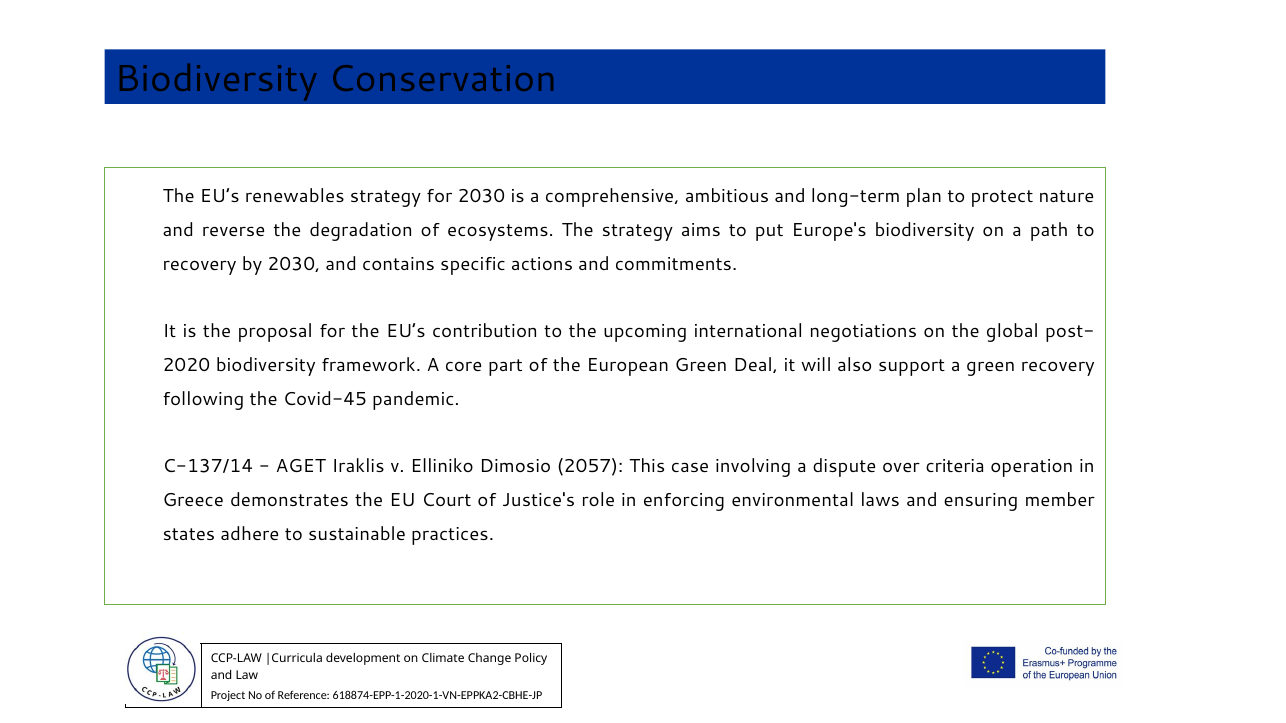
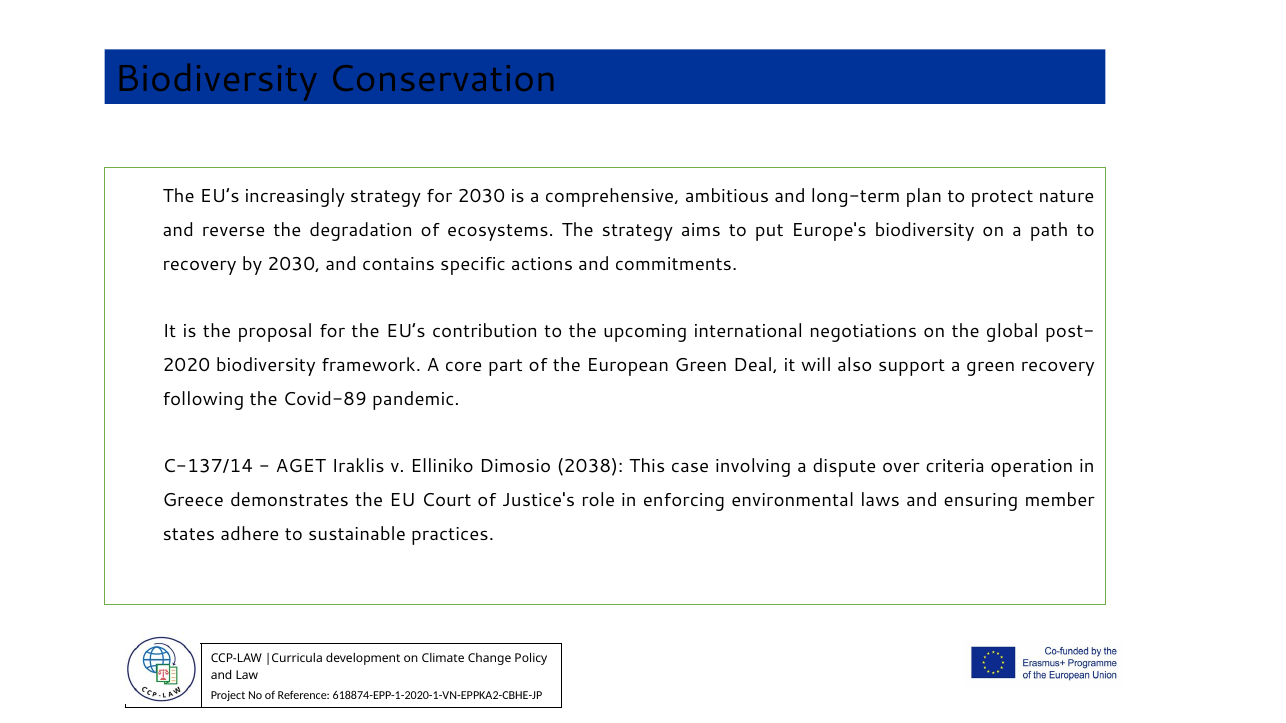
renewables: renewables -> increasingly
Covid-45: Covid-45 -> Covid-89
2057: 2057 -> 2038
